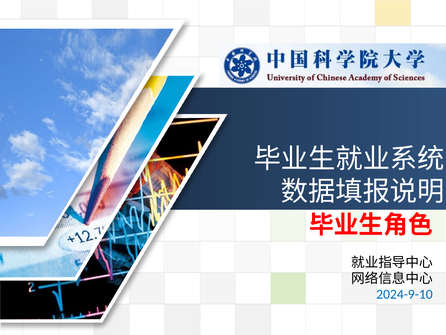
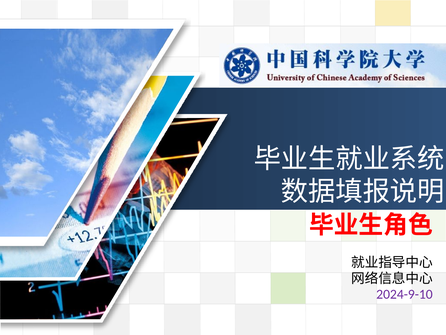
2024-9-10 colour: blue -> purple
